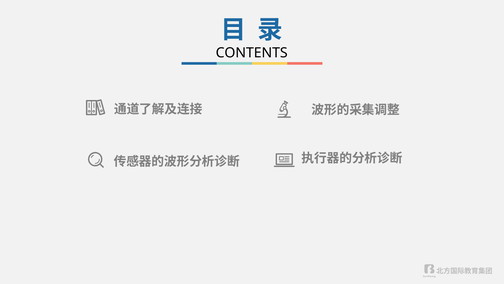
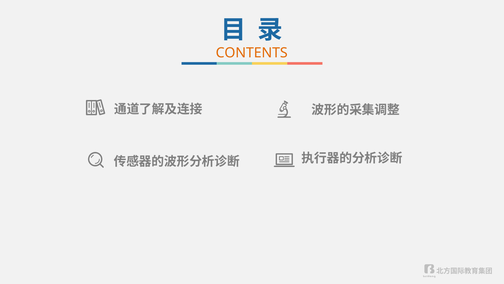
CONTENTS colour: black -> orange
